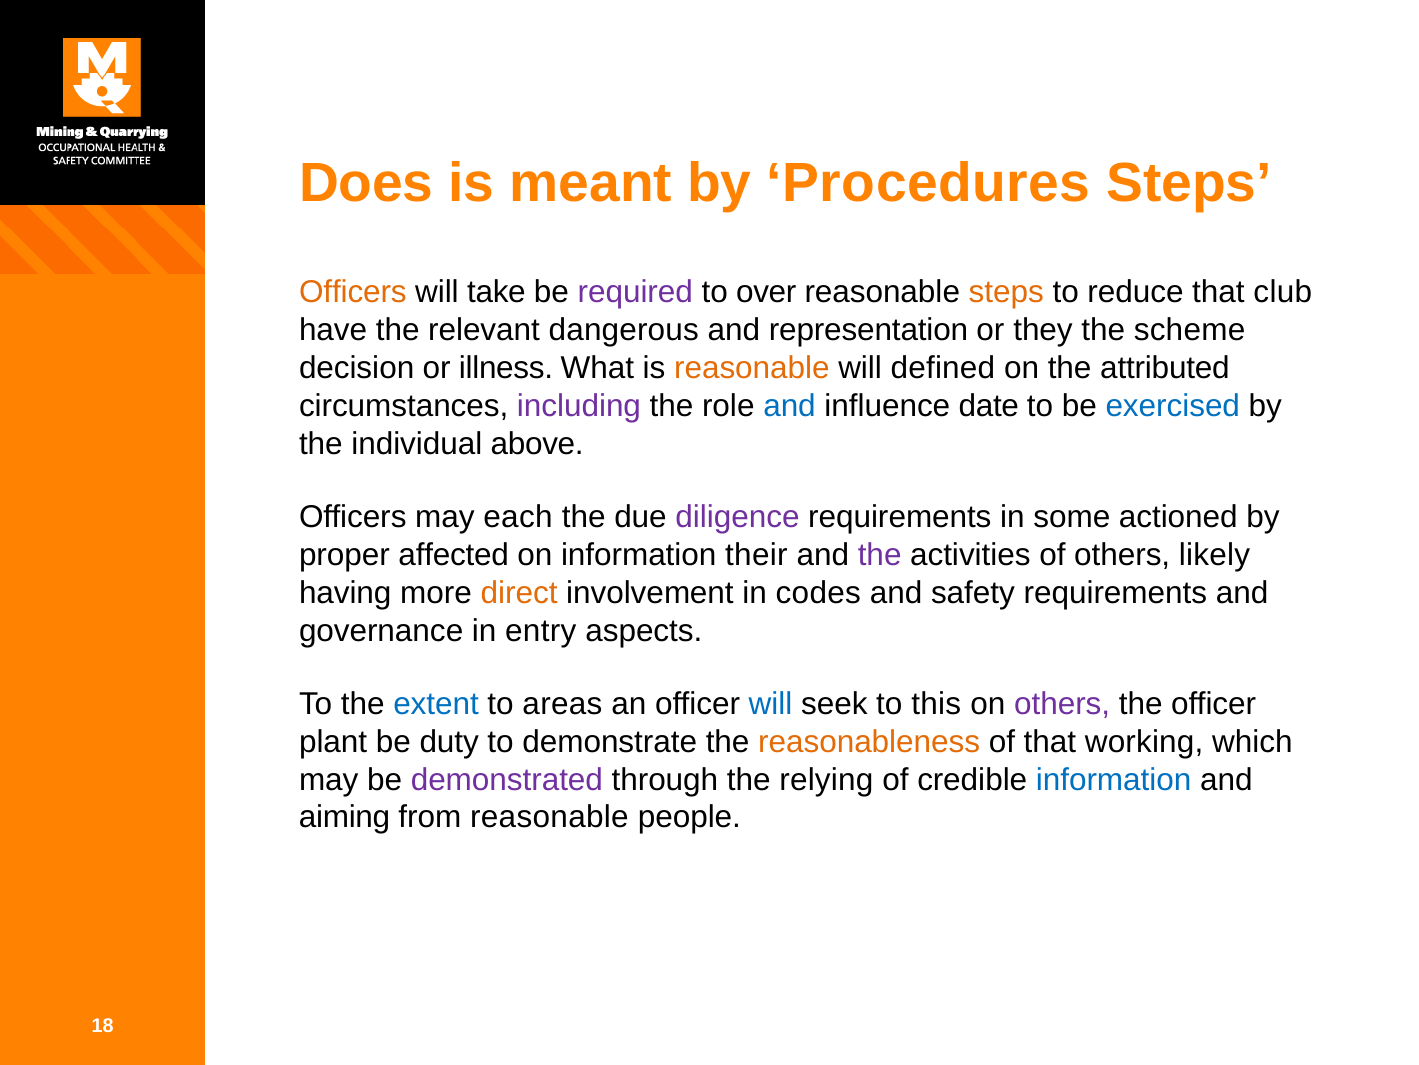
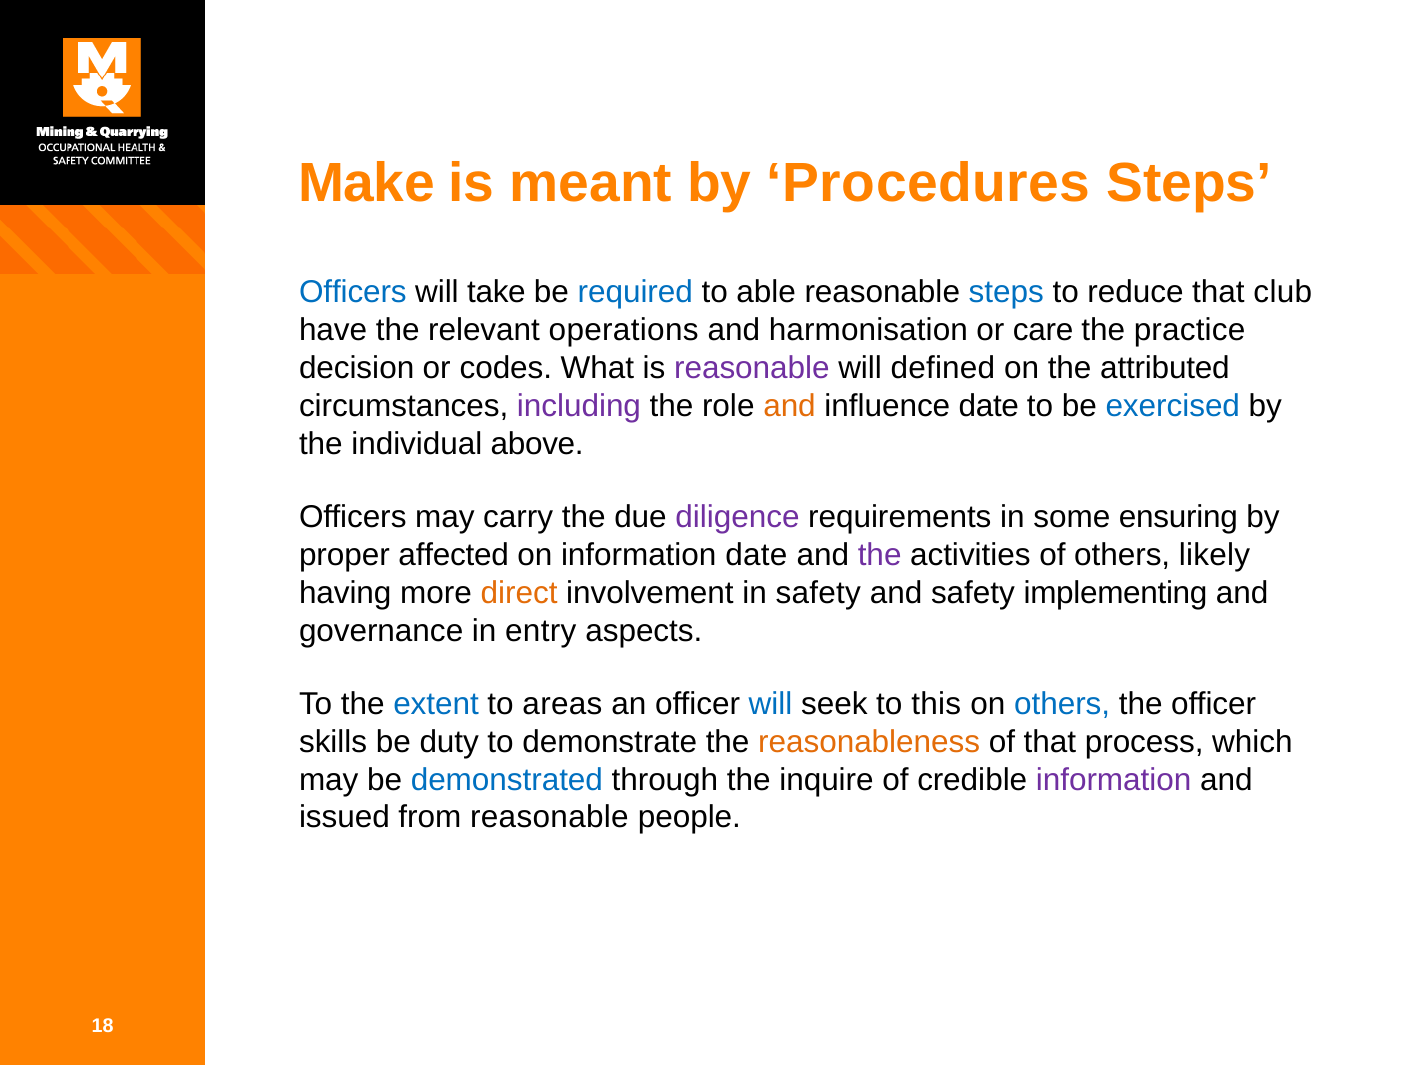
Does: Does -> Make
Officers at (353, 292) colour: orange -> blue
required colour: purple -> blue
over: over -> able
steps at (1006, 292) colour: orange -> blue
dangerous: dangerous -> operations
representation: representation -> harmonisation
they: they -> care
scheme: scheme -> practice
illness: illness -> codes
reasonable at (752, 368) colour: orange -> purple
and at (790, 406) colour: blue -> orange
each: each -> carry
actioned: actioned -> ensuring
information their: their -> date
in codes: codes -> safety
safety requirements: requirements -> implementing
others at (1062, 703) colour: purple -> blue
plant: plant -> skills
working: working -> process
demonstrated colour: purple -> blue
relying: relying -> inquire
information at (1114, 779) colour: blue -> purple
aiming: aiming -> issued
